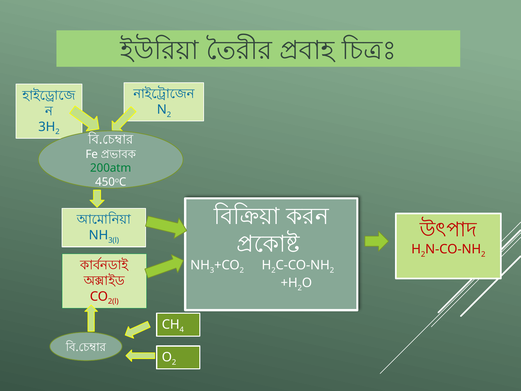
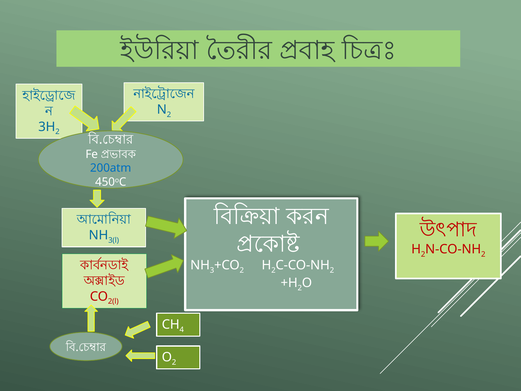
200atm colour: green -> blue
